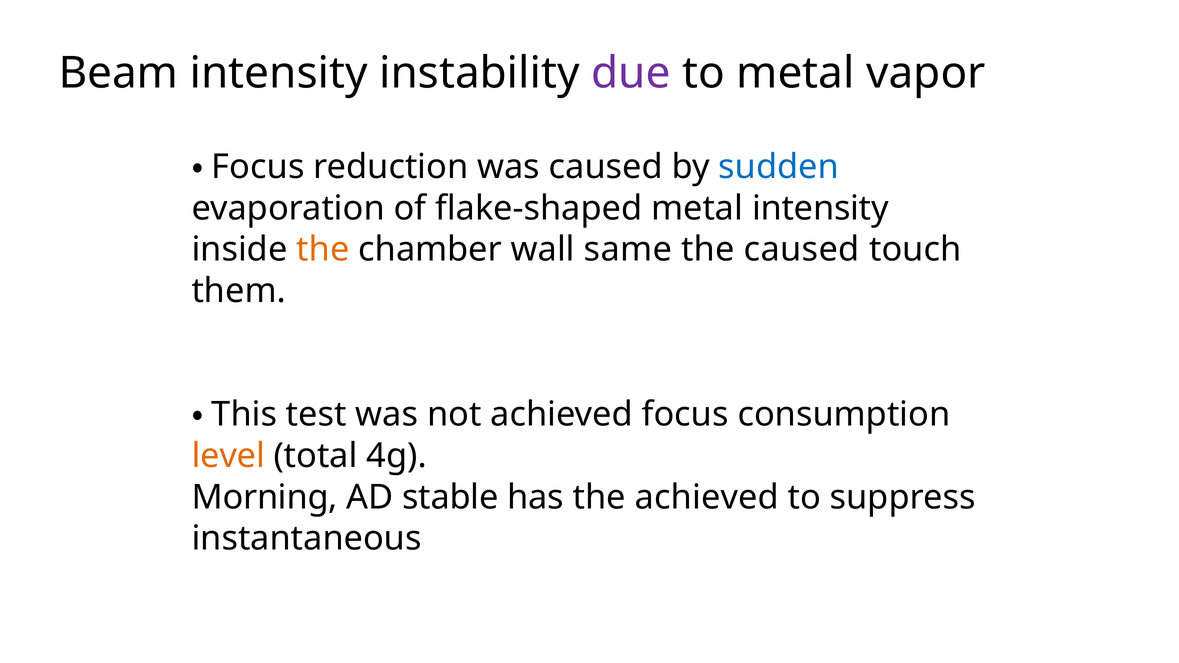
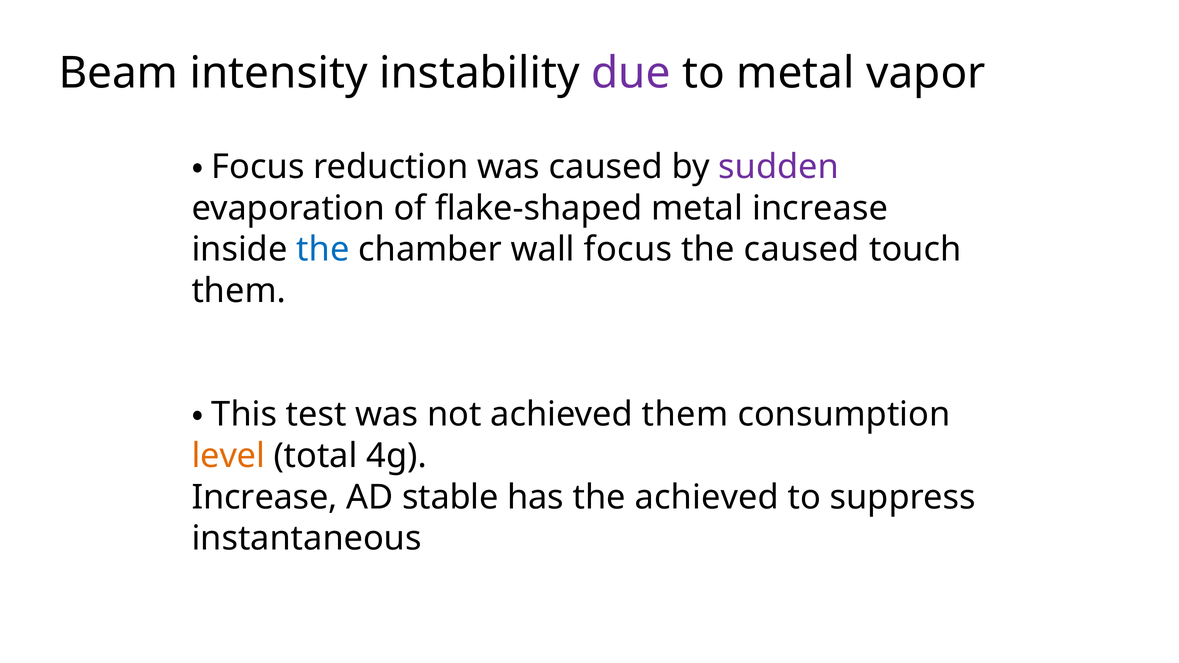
sudden colour: blue -> purple
metal intensity: intensity -> increase
the at (323, 250) colour: orange -> blue
wall same: same -> focus
achieved focus: focus -> them
Morning at (265, 497): Morning -> Increase
